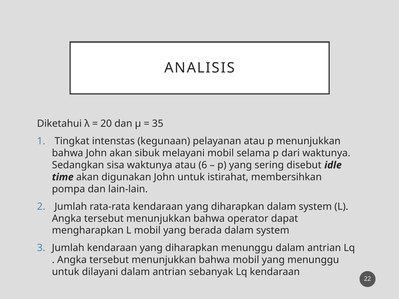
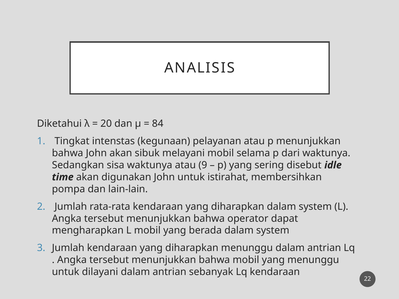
35: 35 -> 84
6: 6 -> 9
